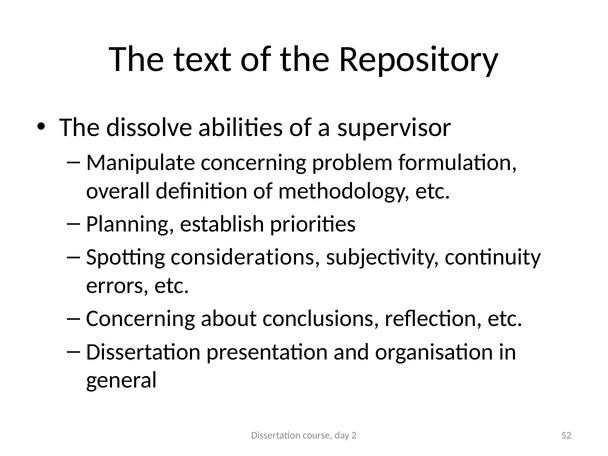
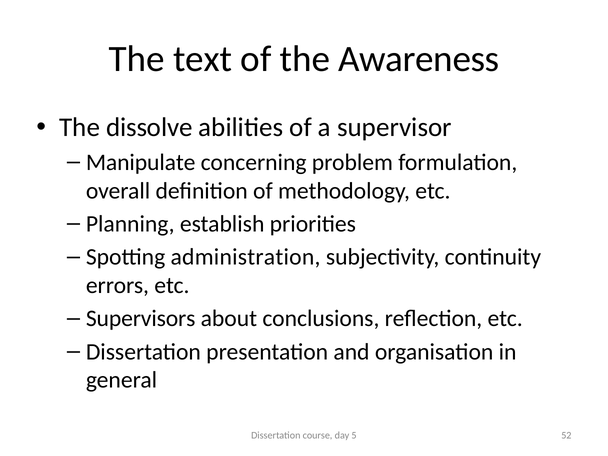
Repository: Repository -> Awareness
considerations: considerations -> administration
Concerning at (141, 319): Concerning -> Supervisors
2: 2 -> 5
